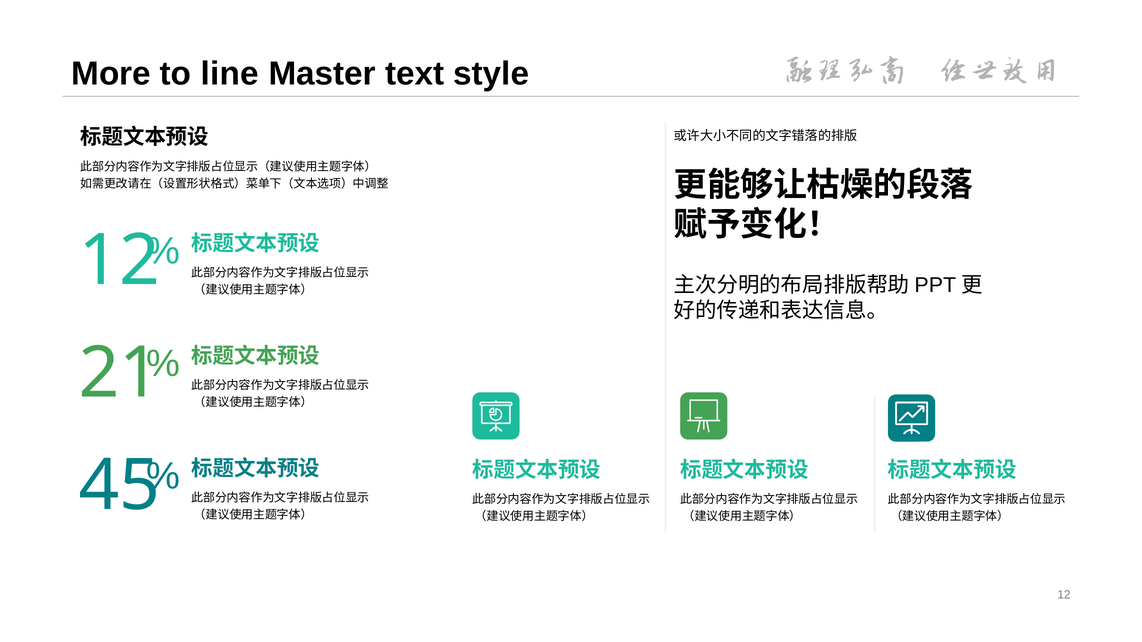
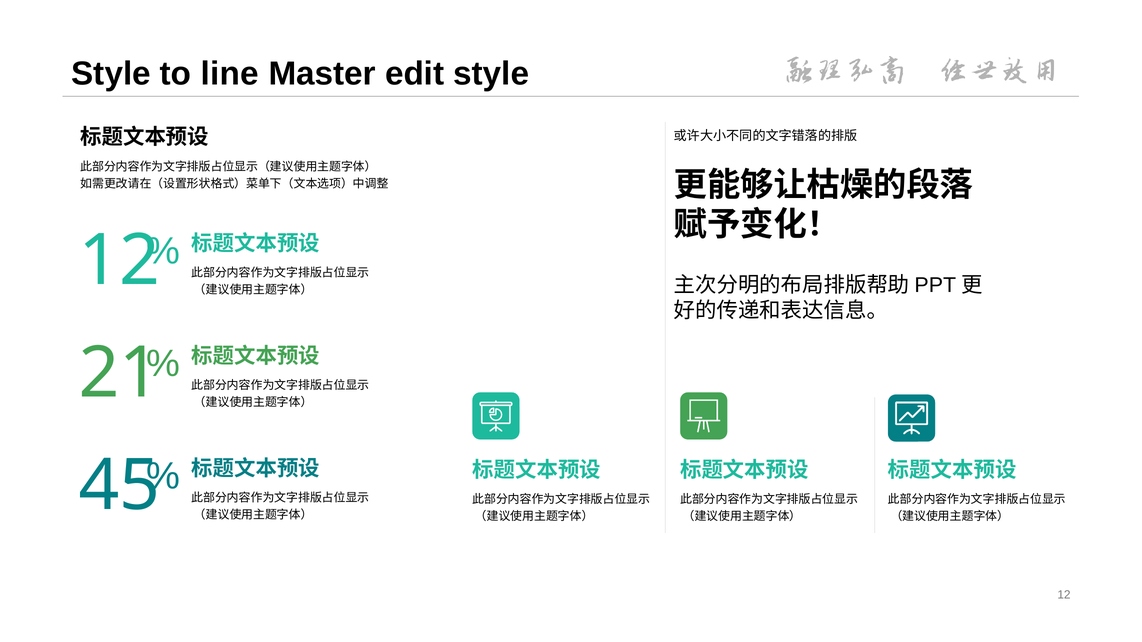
More at (111, 74): More -> Style
text: text -> edit
